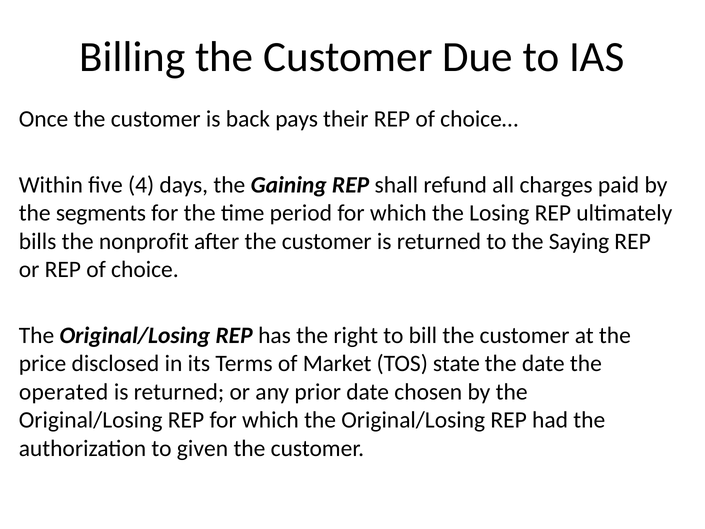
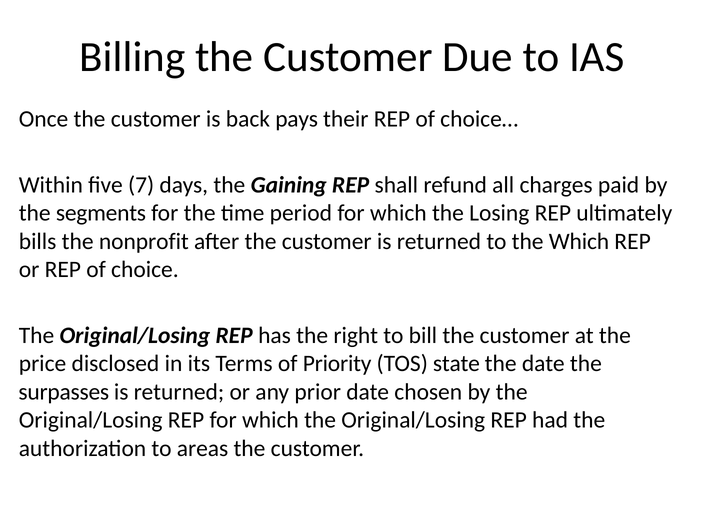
4: 4 -> 7
the Saying: Saying -> Which
Market: Market -> Priority
operated: operated -> surpasses
given: given -> areas
